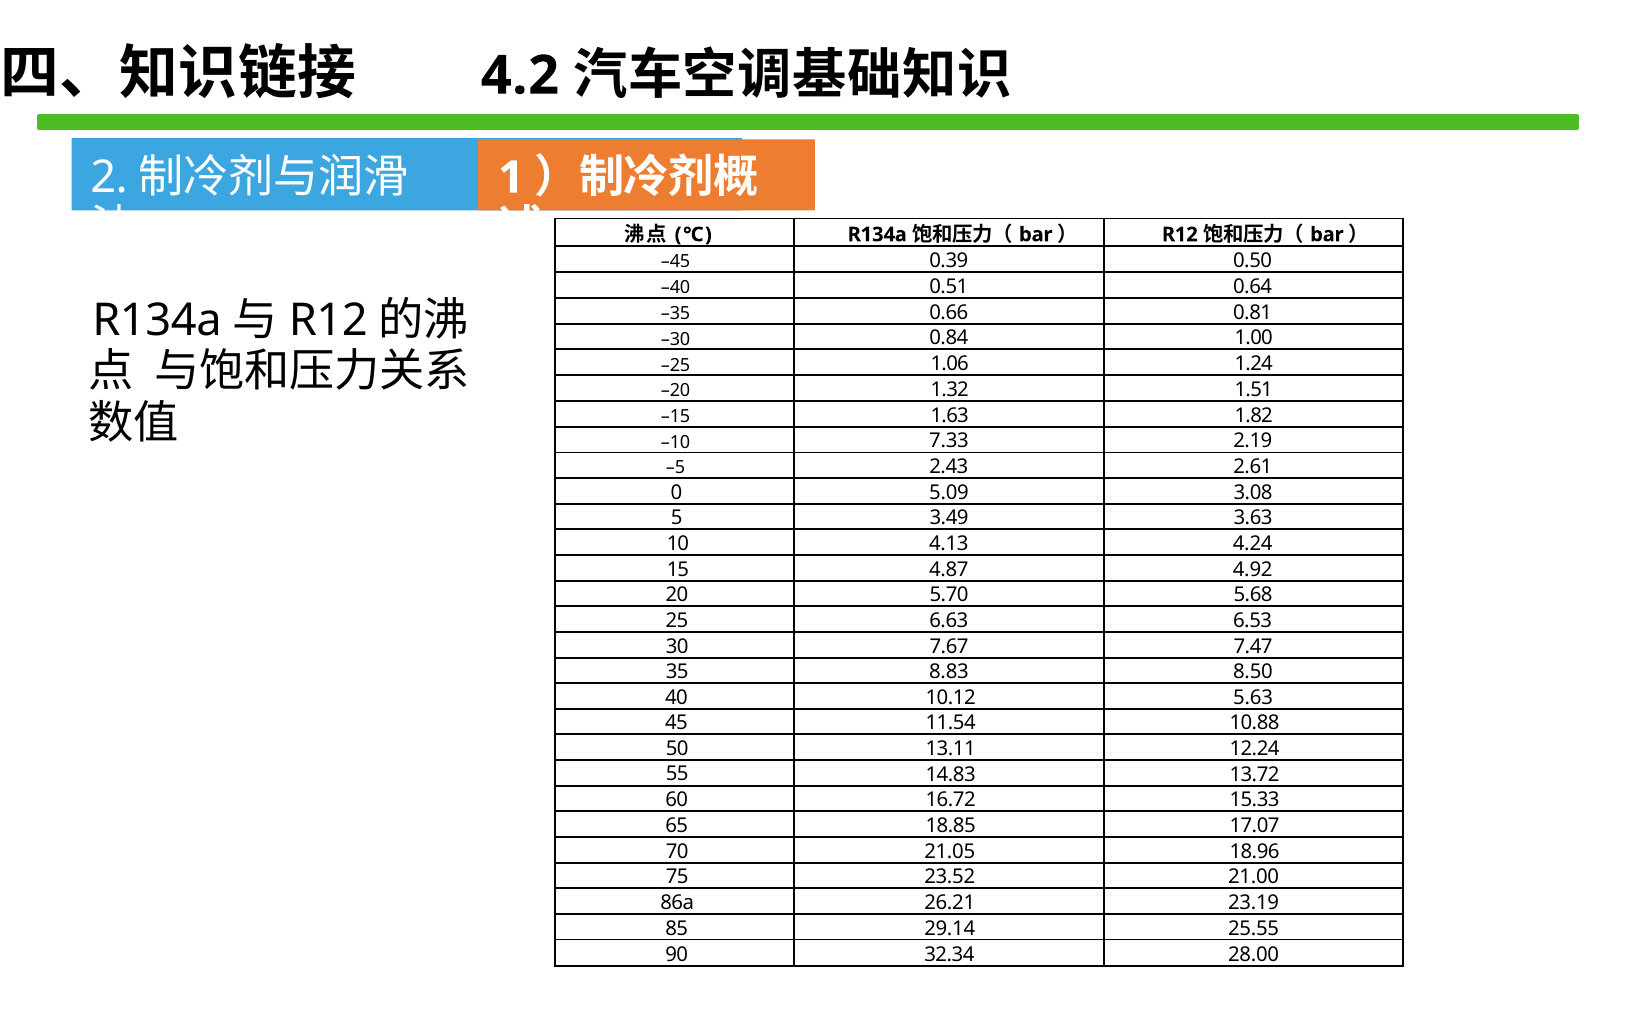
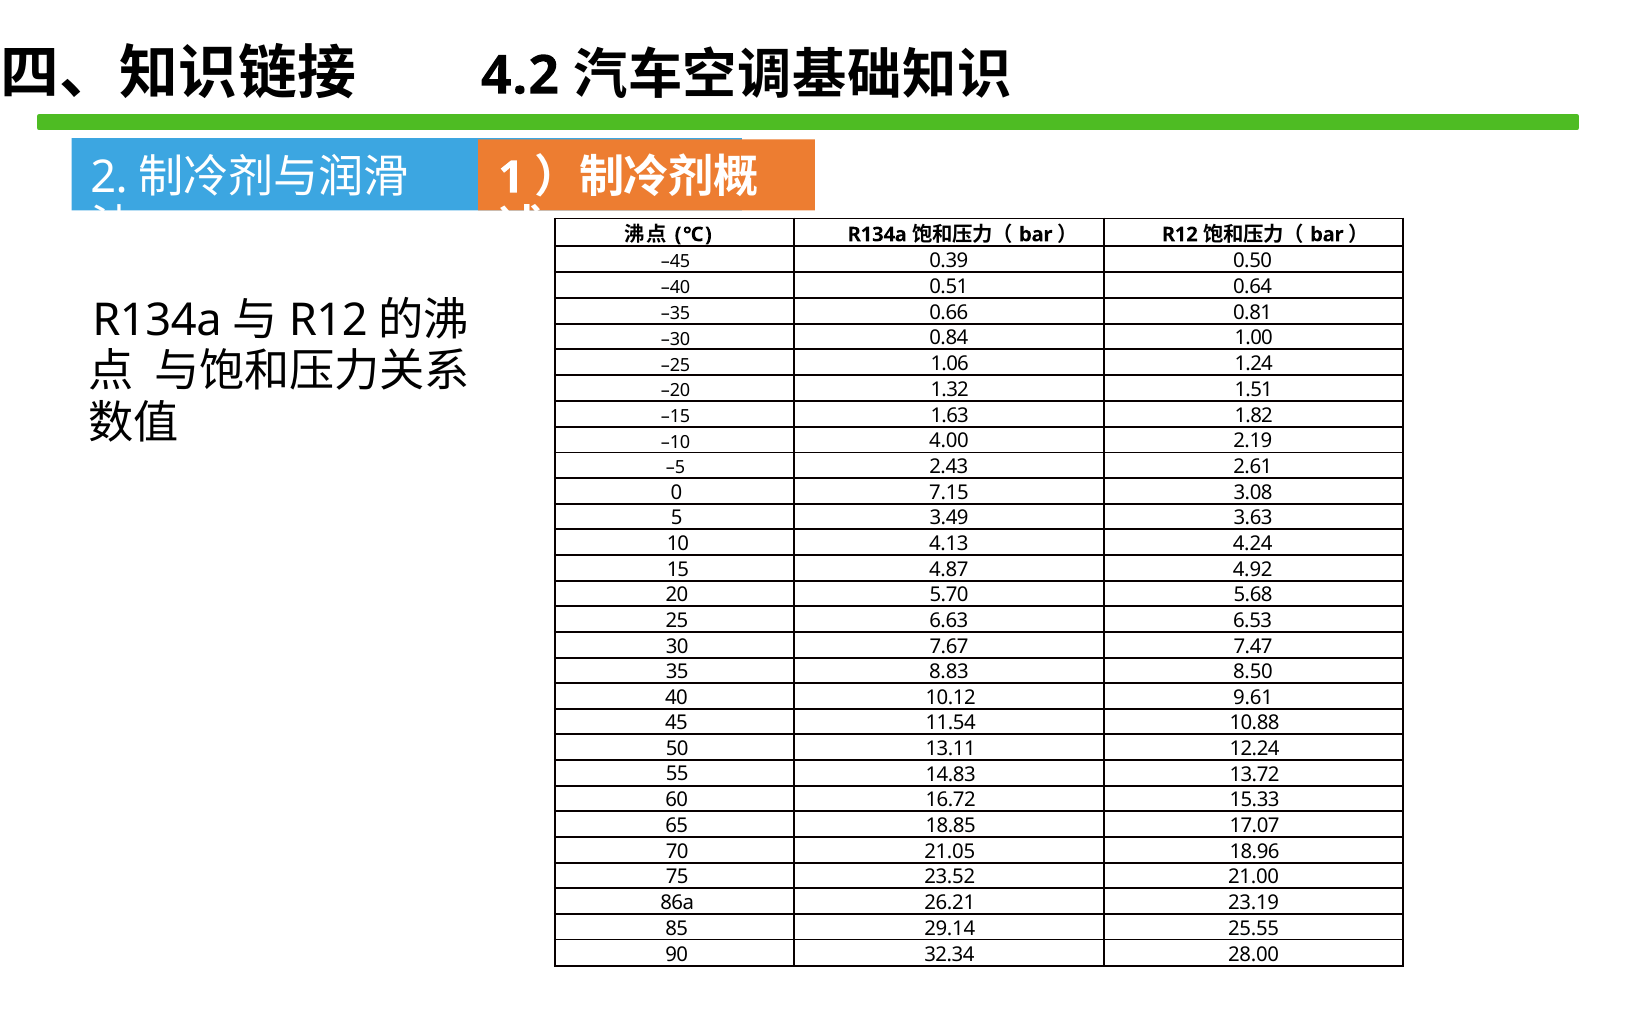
7.33: 7.33 -> 4.00
5.09: 5.09 -> 7.15
5.63: 5.63 -> 9.61
